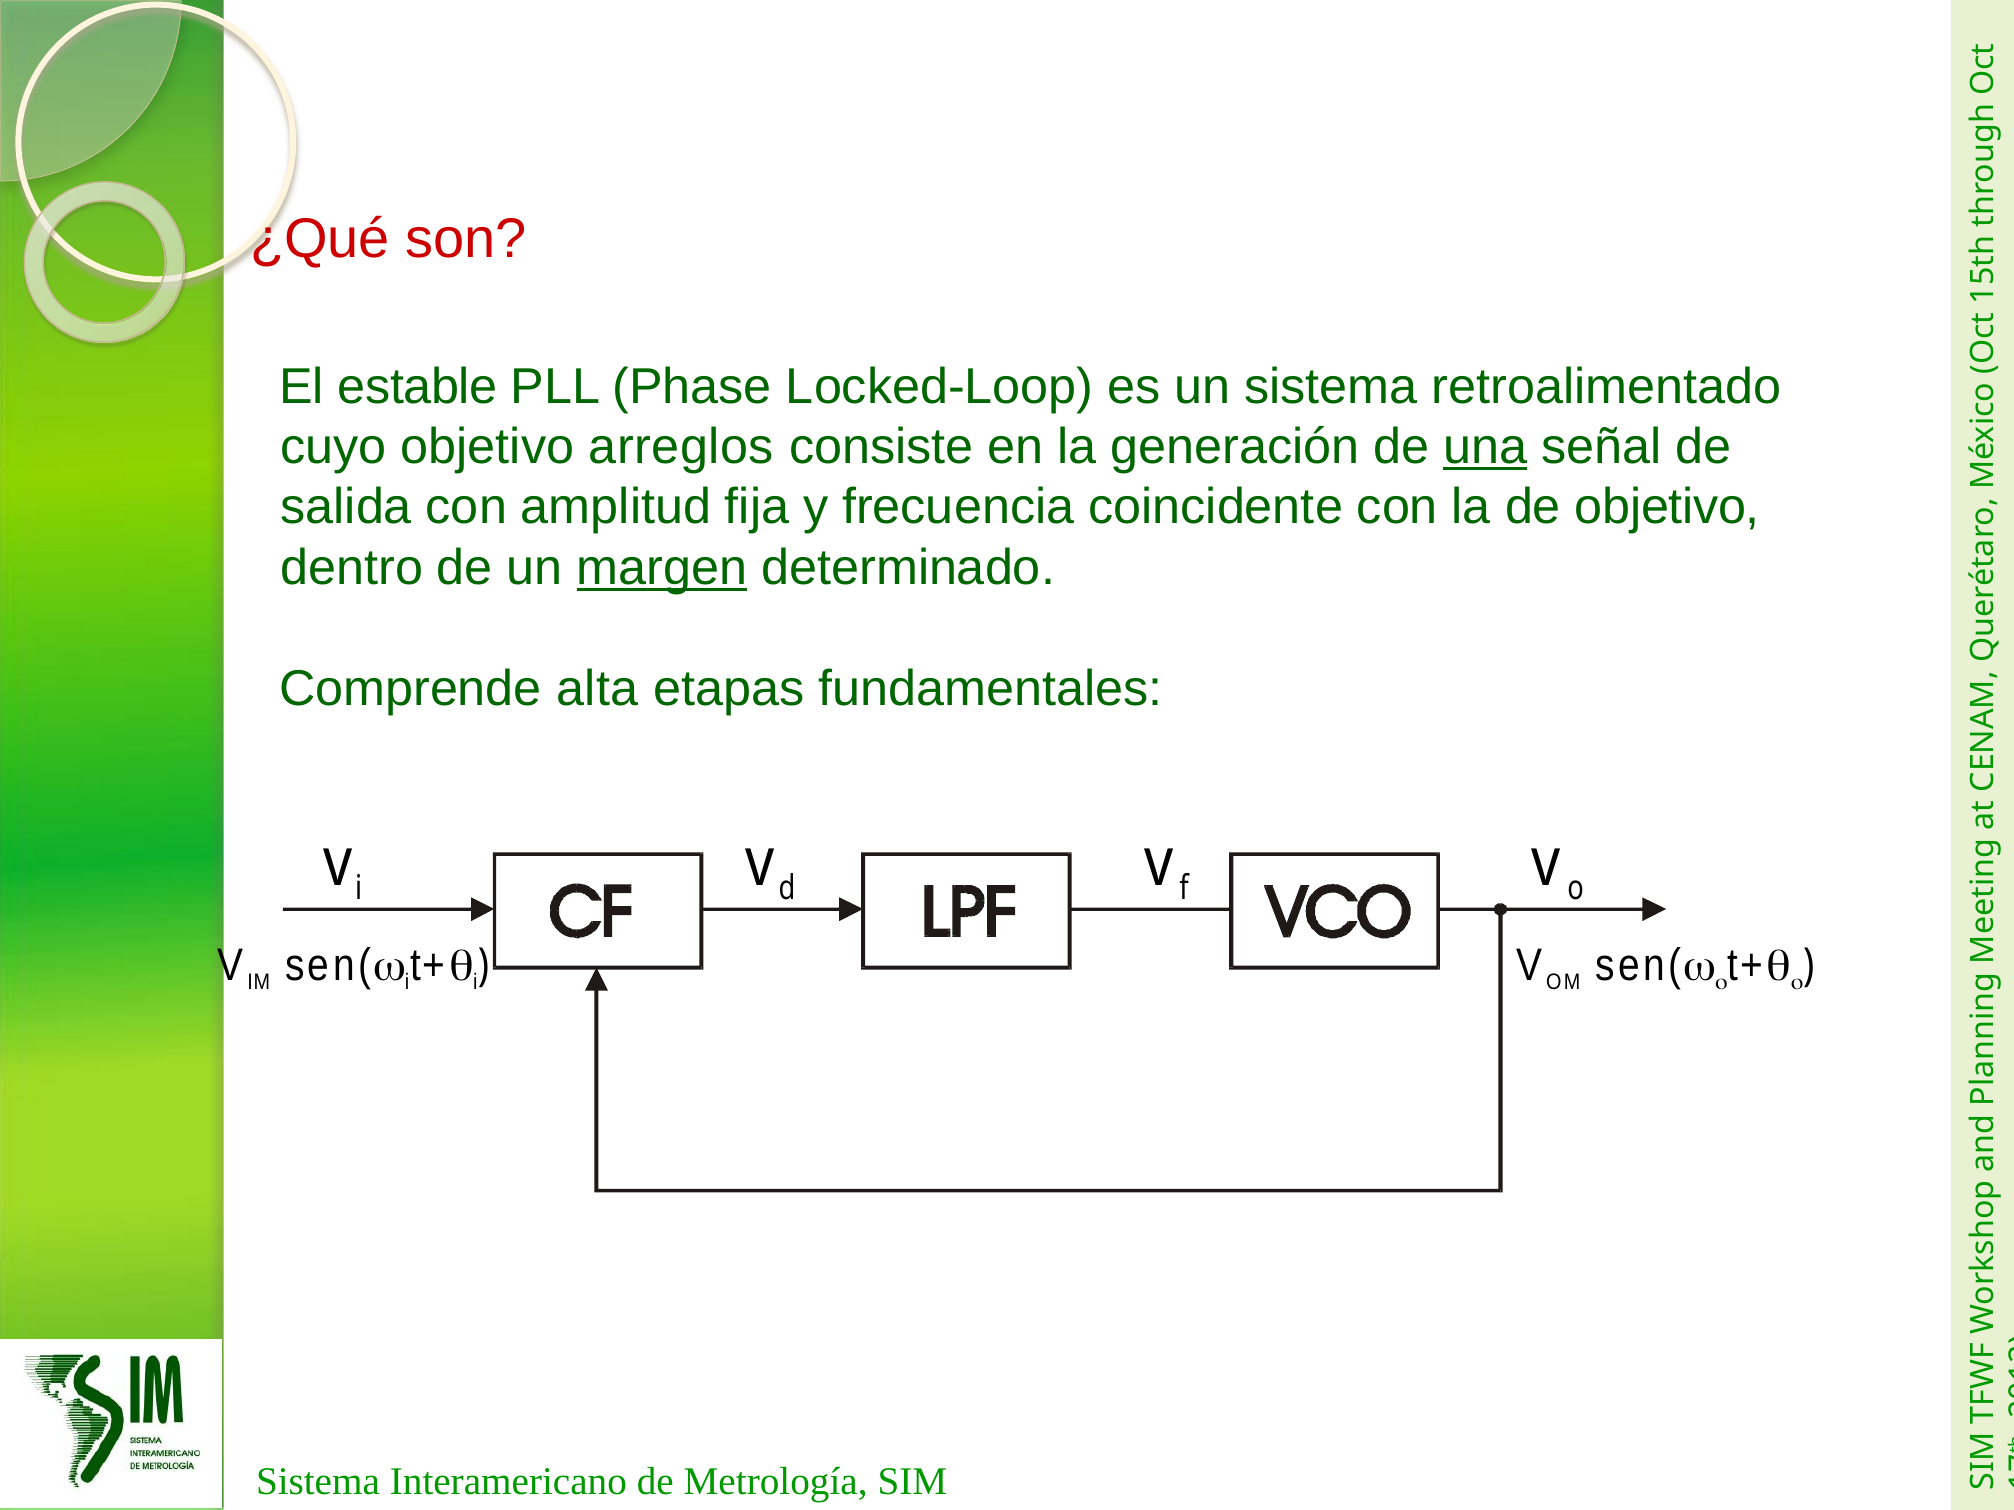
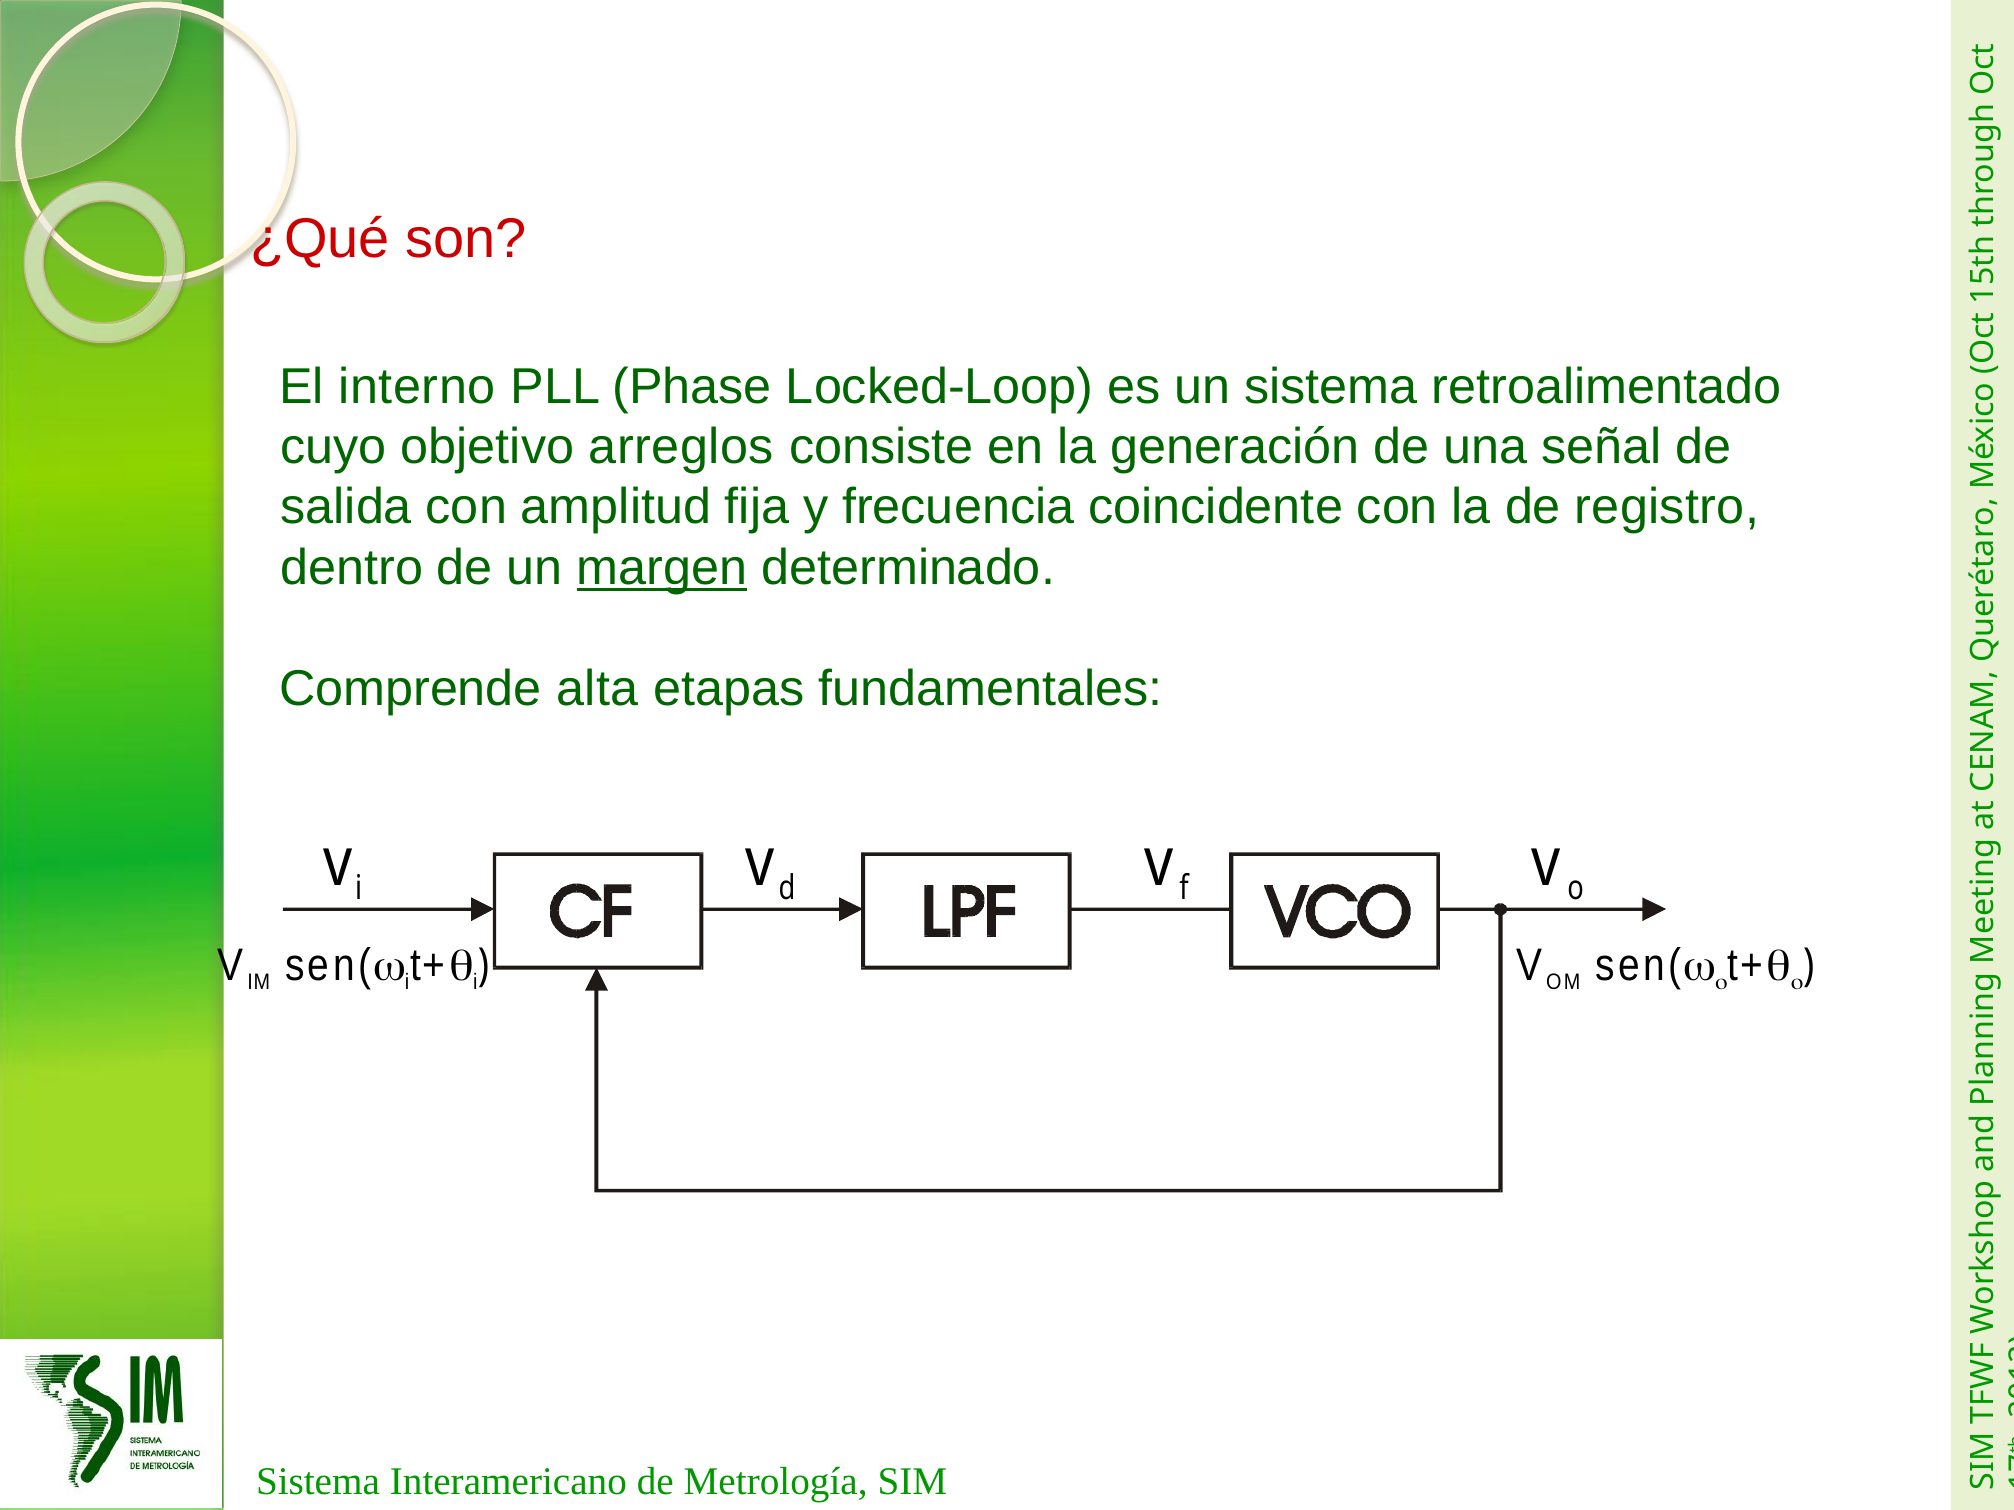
estable: estable -> interno
una underline: present -> none
de objetivo: objetivo -> registro
